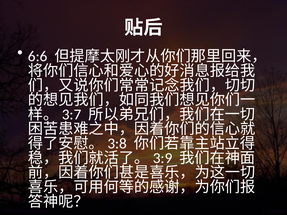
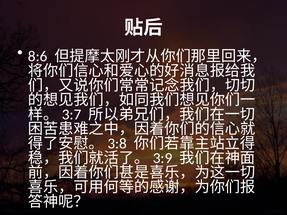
6:6: 6:6 -> 8:6
